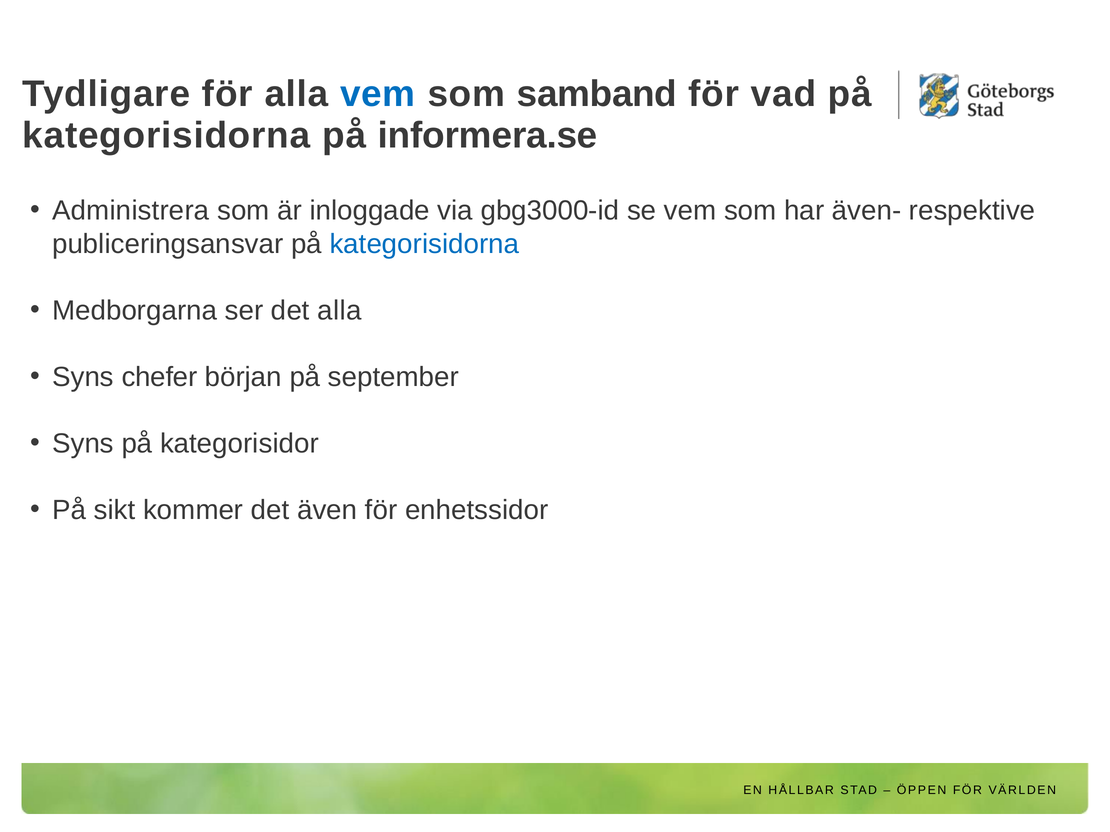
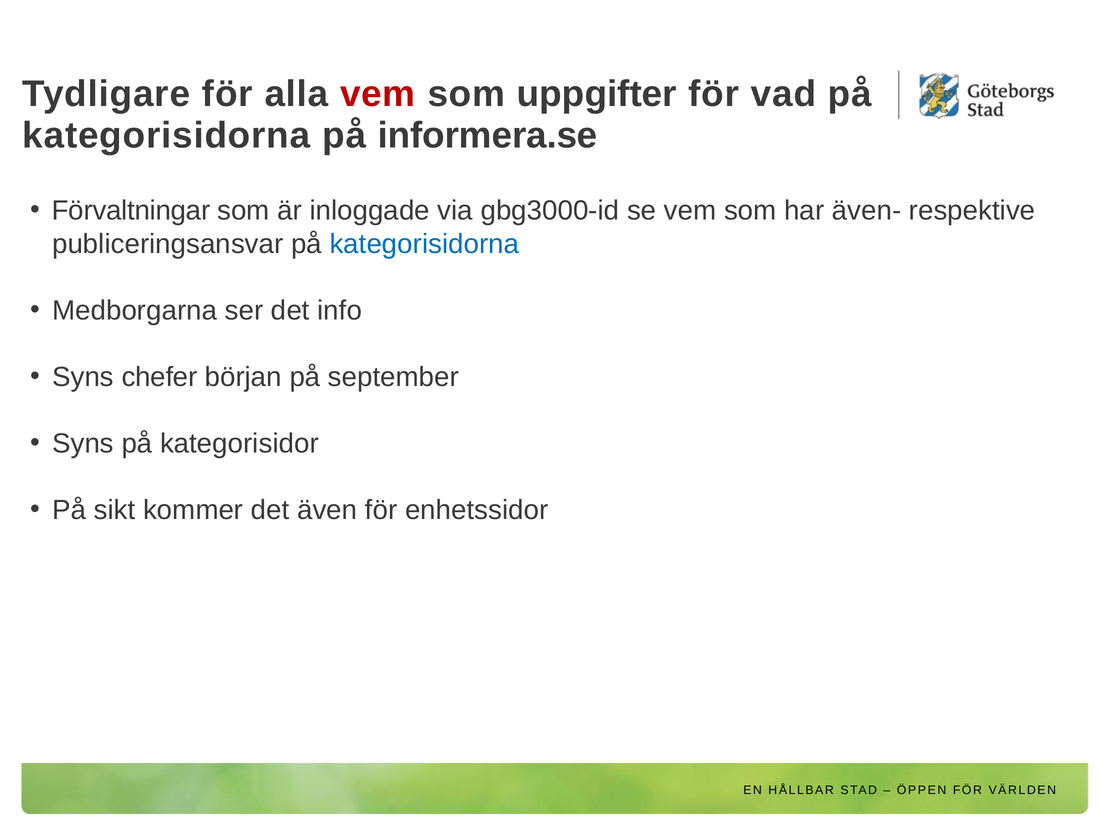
vem at (378, 94) colour: blue -> red
samband: samband -> uppgifter
Administrera: Administrera -> Förvaltningar
det alla: alla -> info
